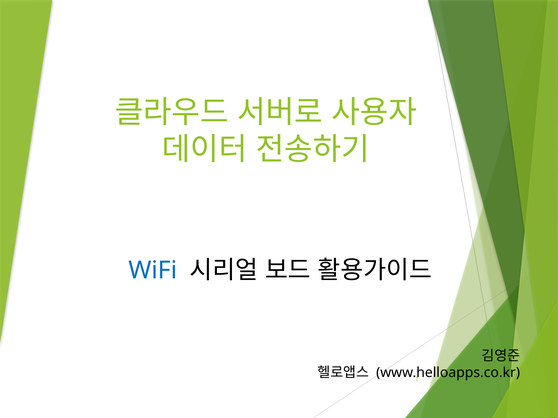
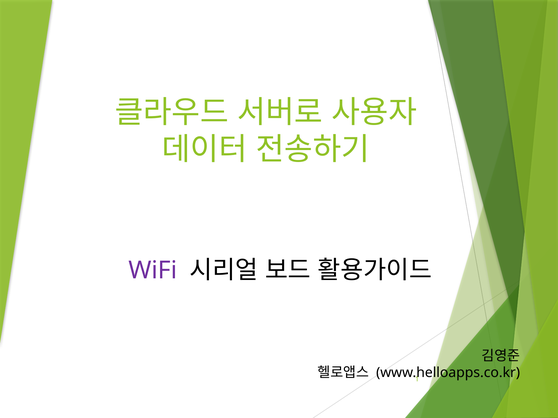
WiFi colour: blue -> purple
